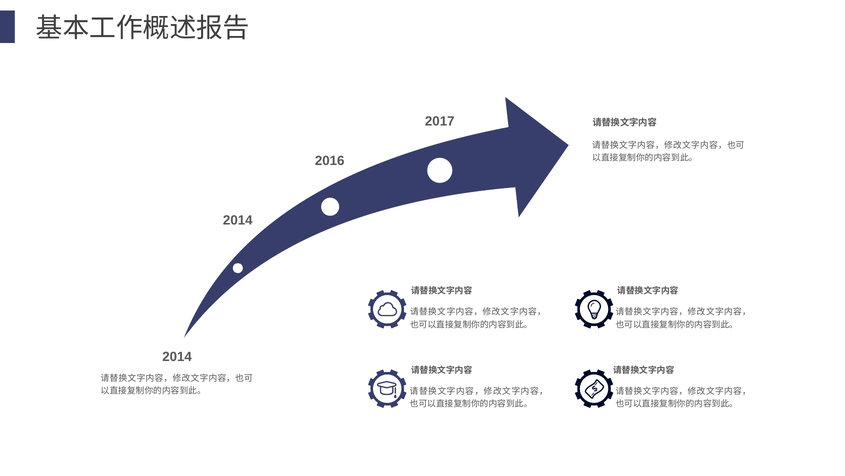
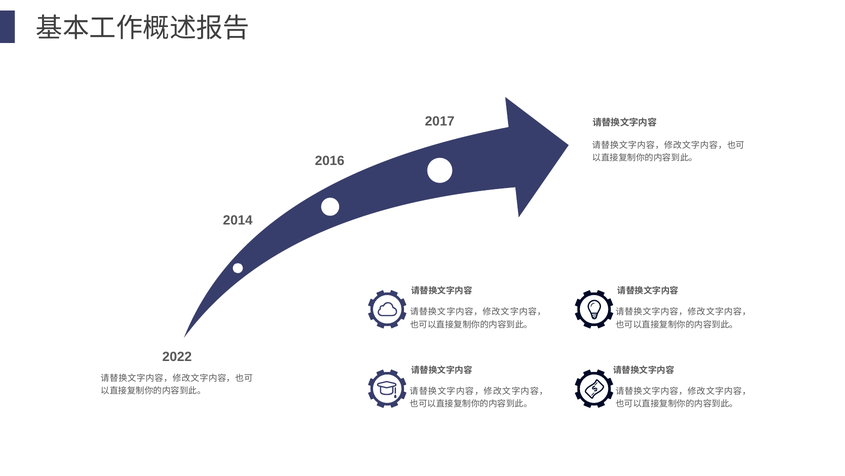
2014 at (177, 356): 2014 -> 2022
